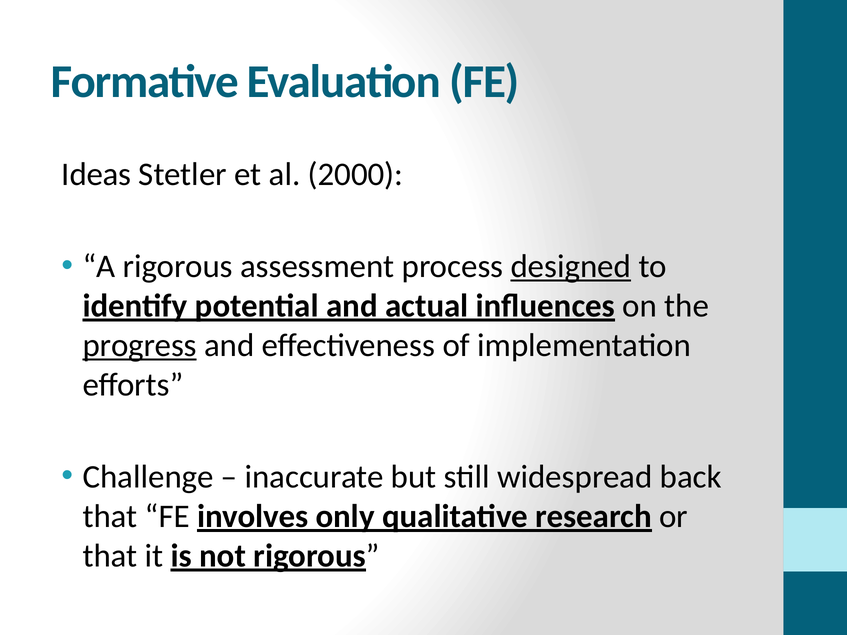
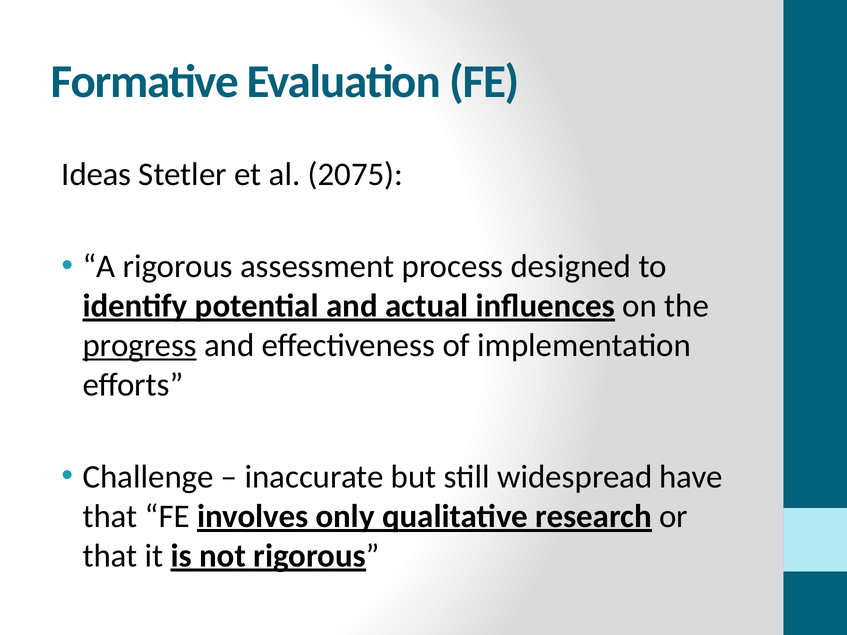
2000: 2000 -> 2075
designed underline: present -> none
back: back -> have
